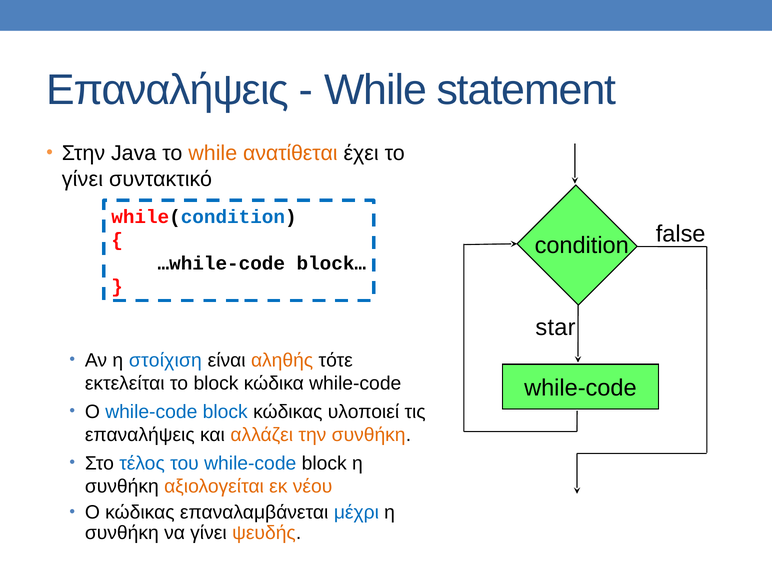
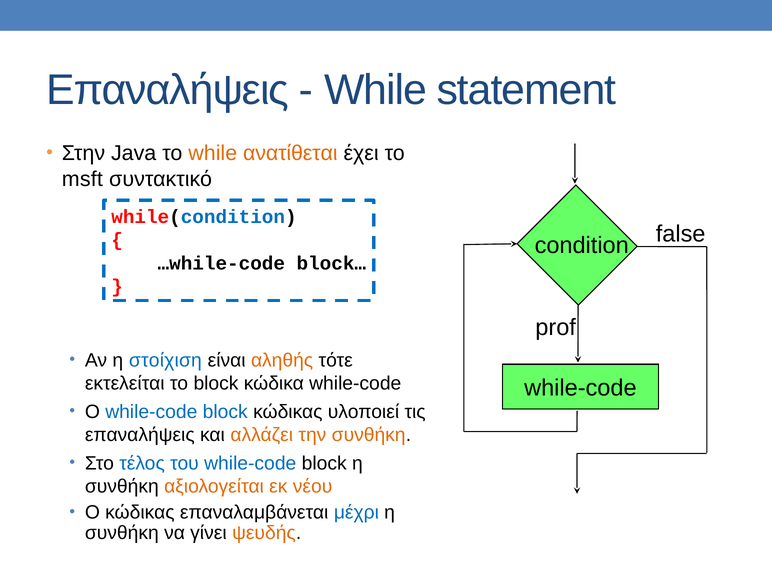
γίνει at (82, 179): γίνει -> msft
star: star -> prof
